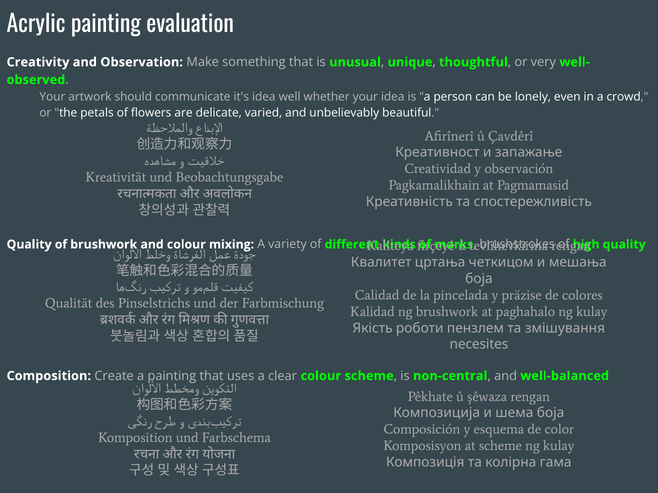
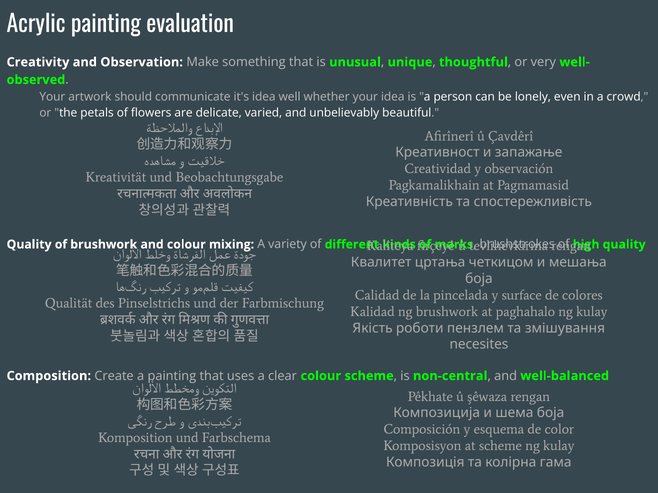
präzise: präzise -> surface
